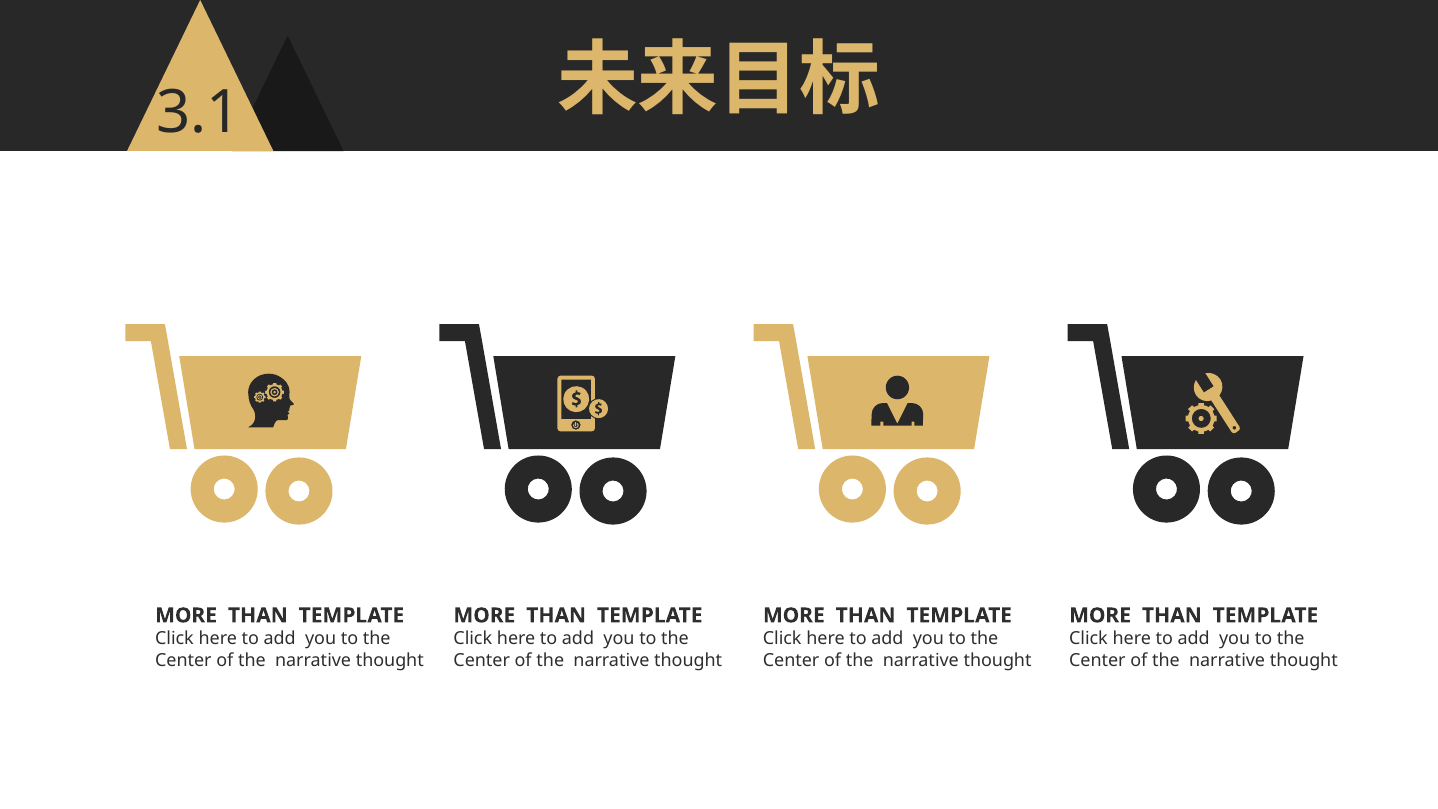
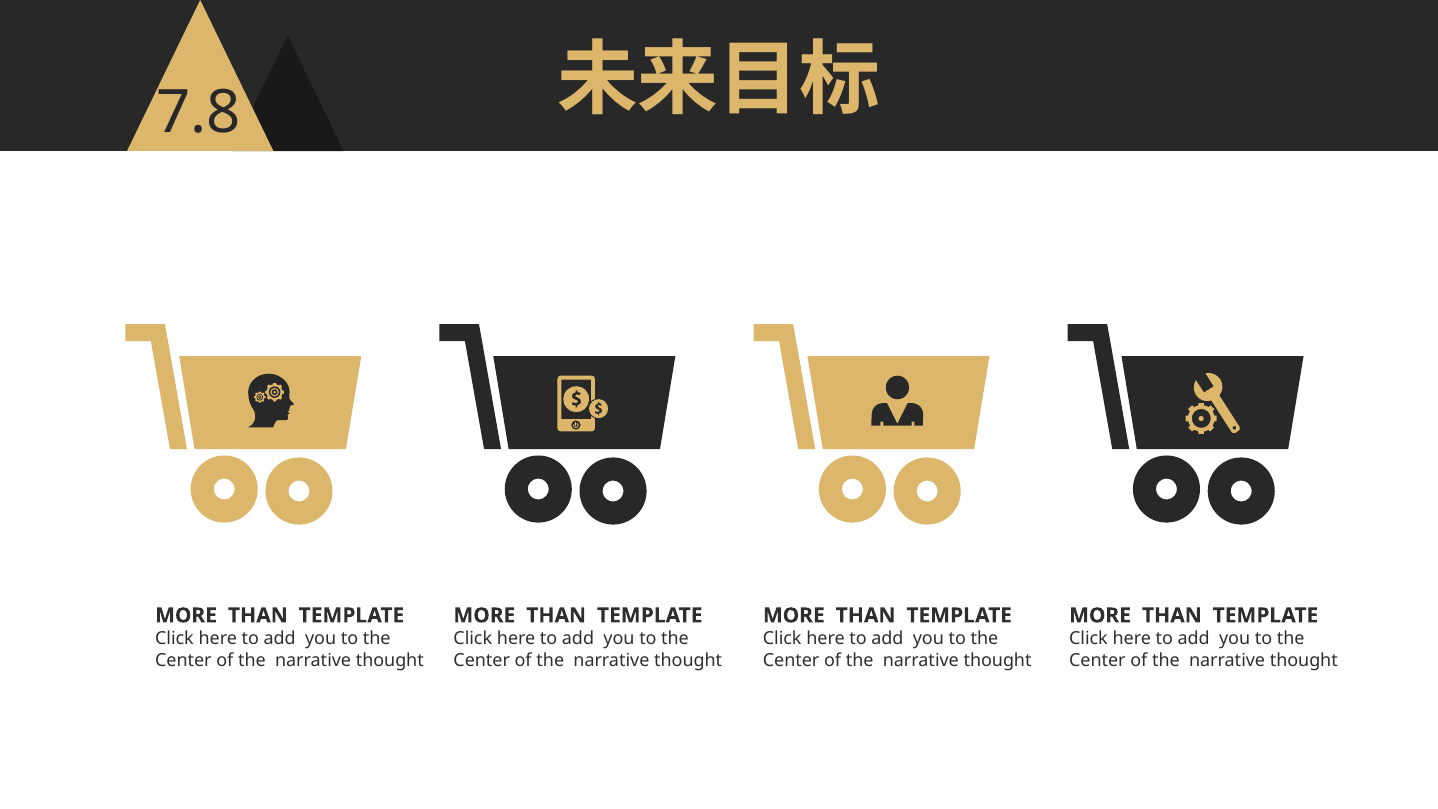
3.1: 3.1 -> 7.8
